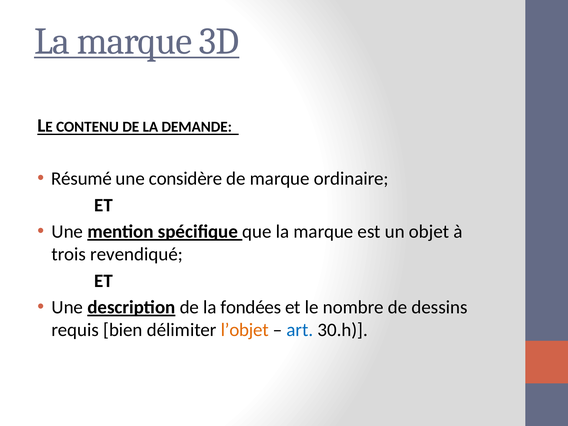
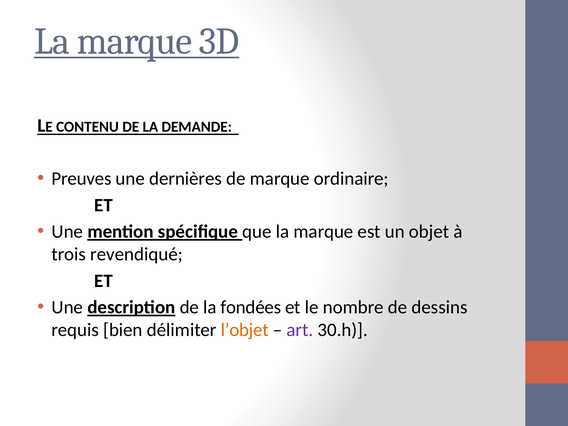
Résumé: Résumé -> Preuves
considère: considère -> dernières
art colour: blue -> purple
